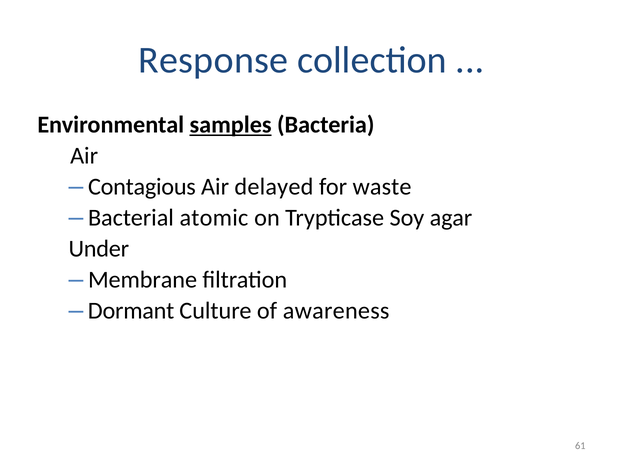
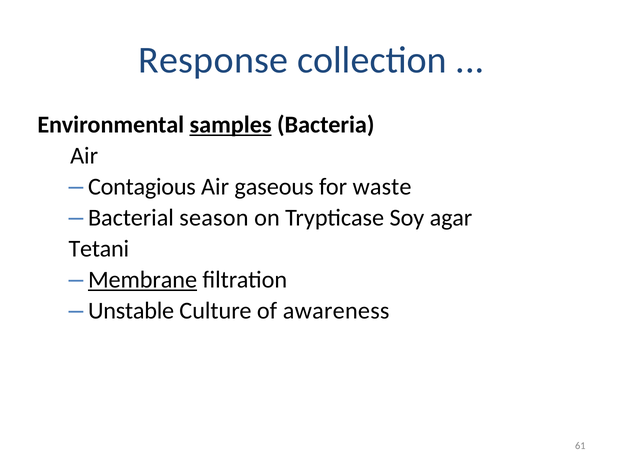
delayed: delayed -> gaseous
atomic: atomic -> season
Under: Under -> Tetani
Membrane underline: none -> present
Dormant: Dormant -> Unstable
